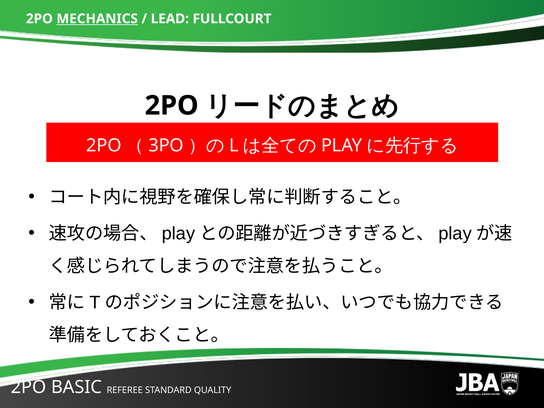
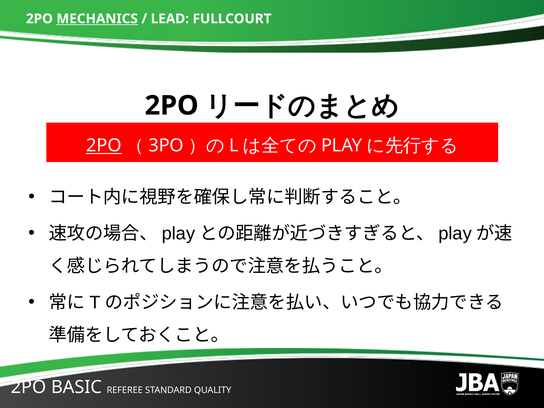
2PO at (104, 146) underline: none -> present
